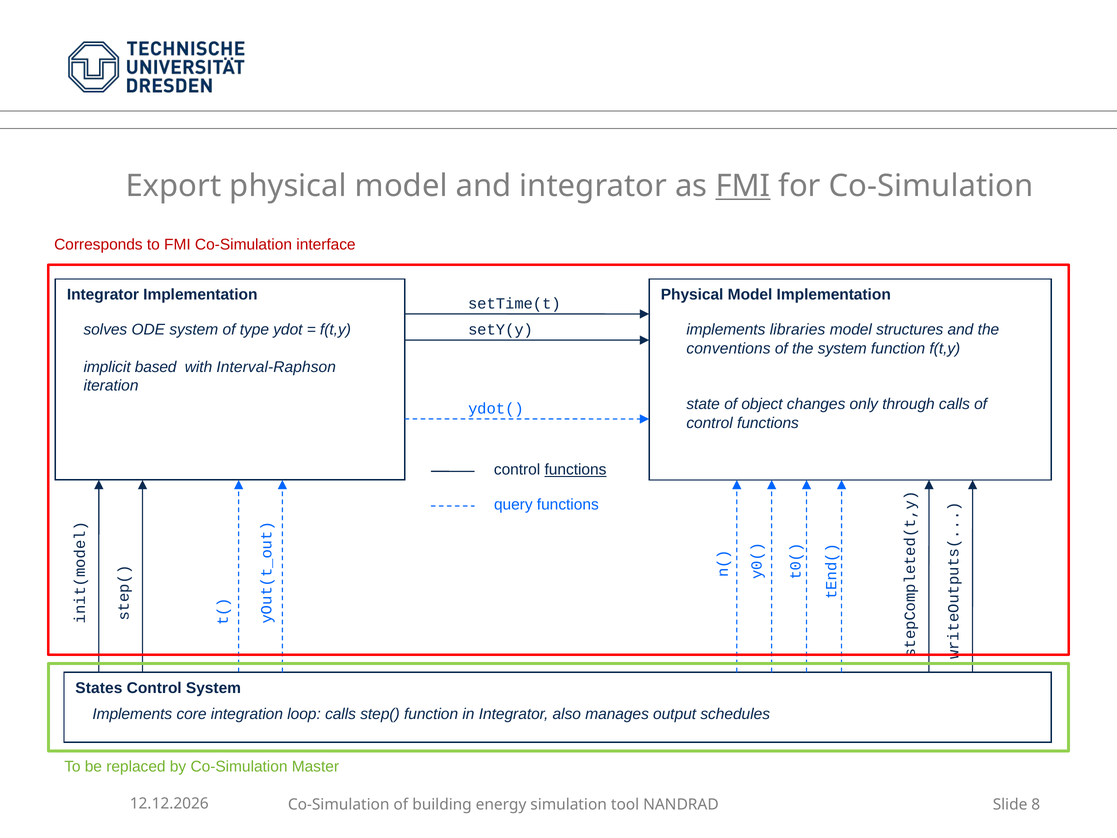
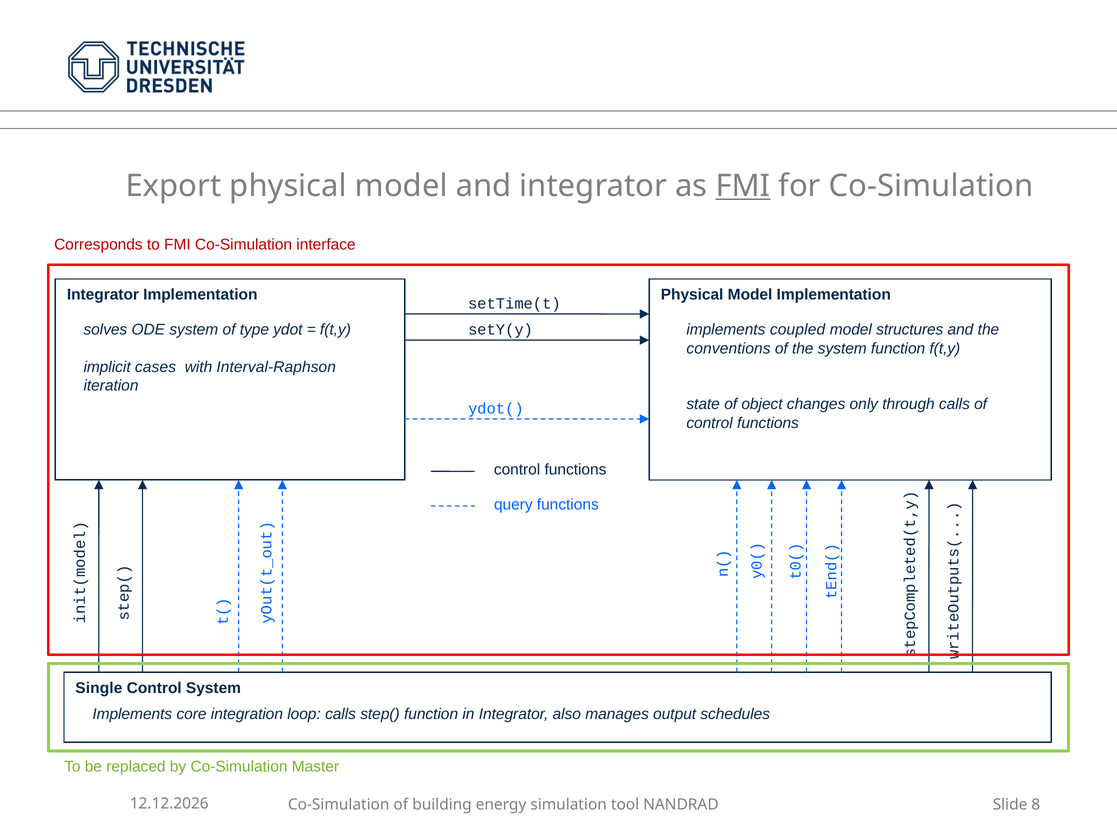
libraries: libraries -> coupled
based: based -> cases
functions at (576, 470) underline: present -> none
States: States -> Single
